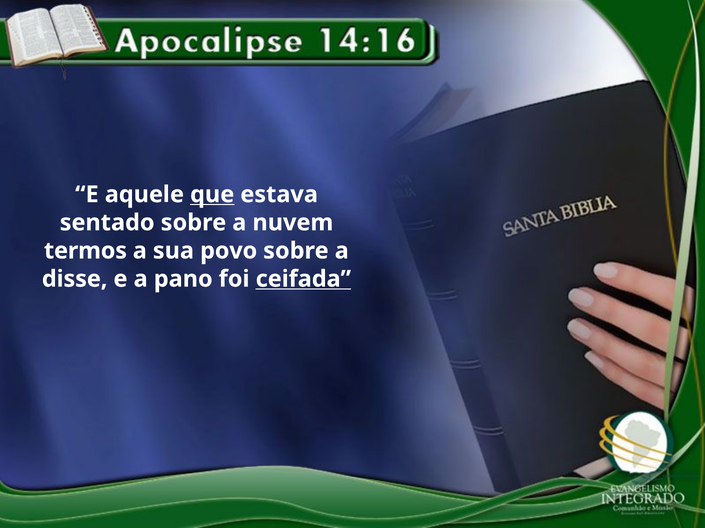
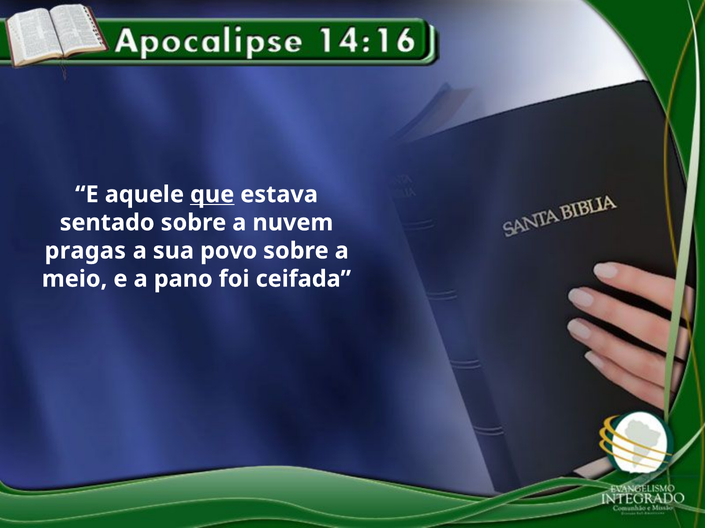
termos: termos -> pragas
disse: disse -> meio
ceifada underline: present -> none
